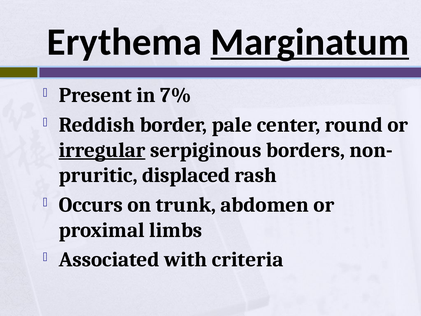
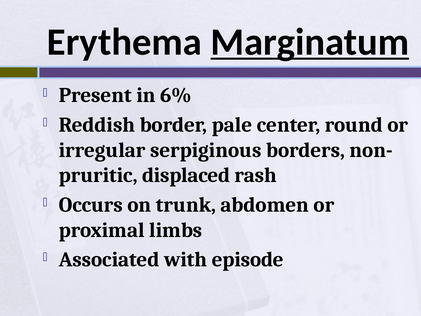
7%: 7% -> 6%
irregular underline: present -> none
criteria: criteria -> episode
